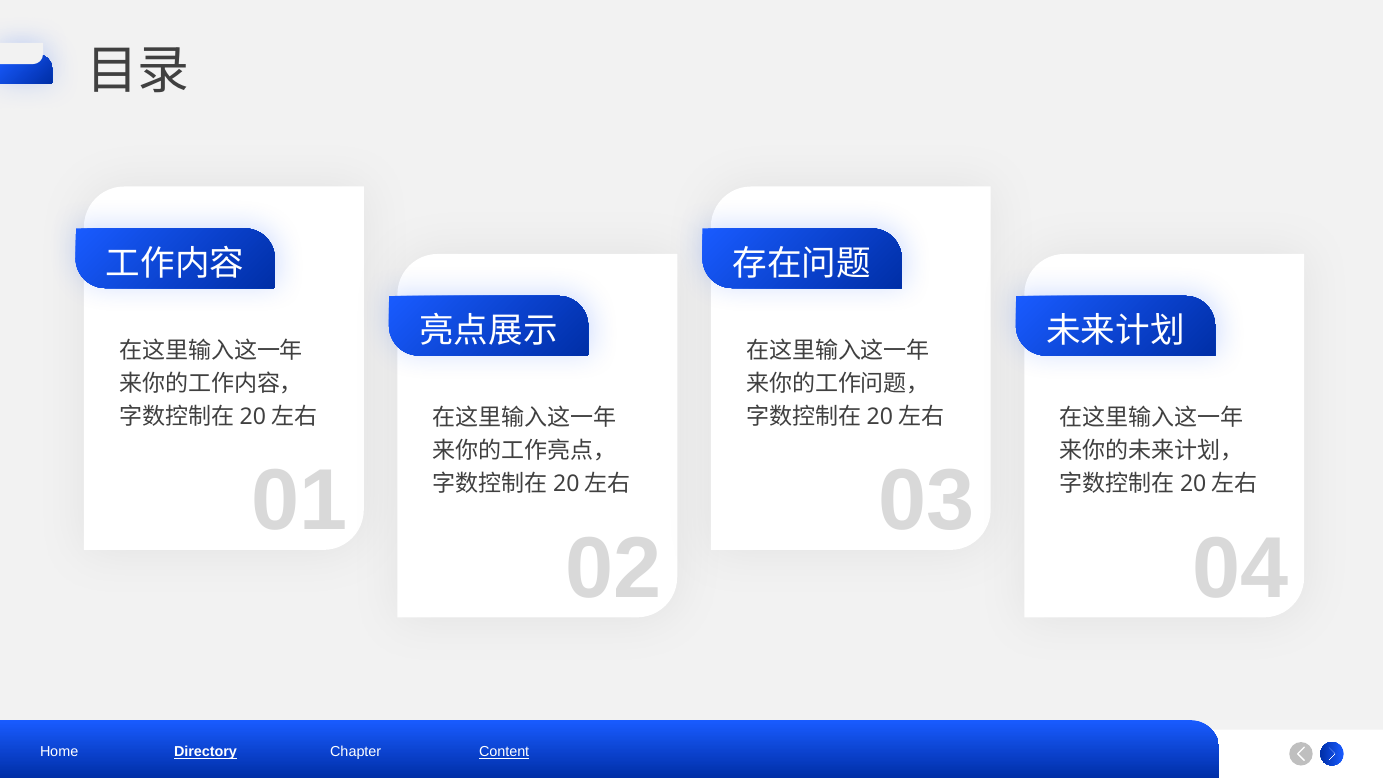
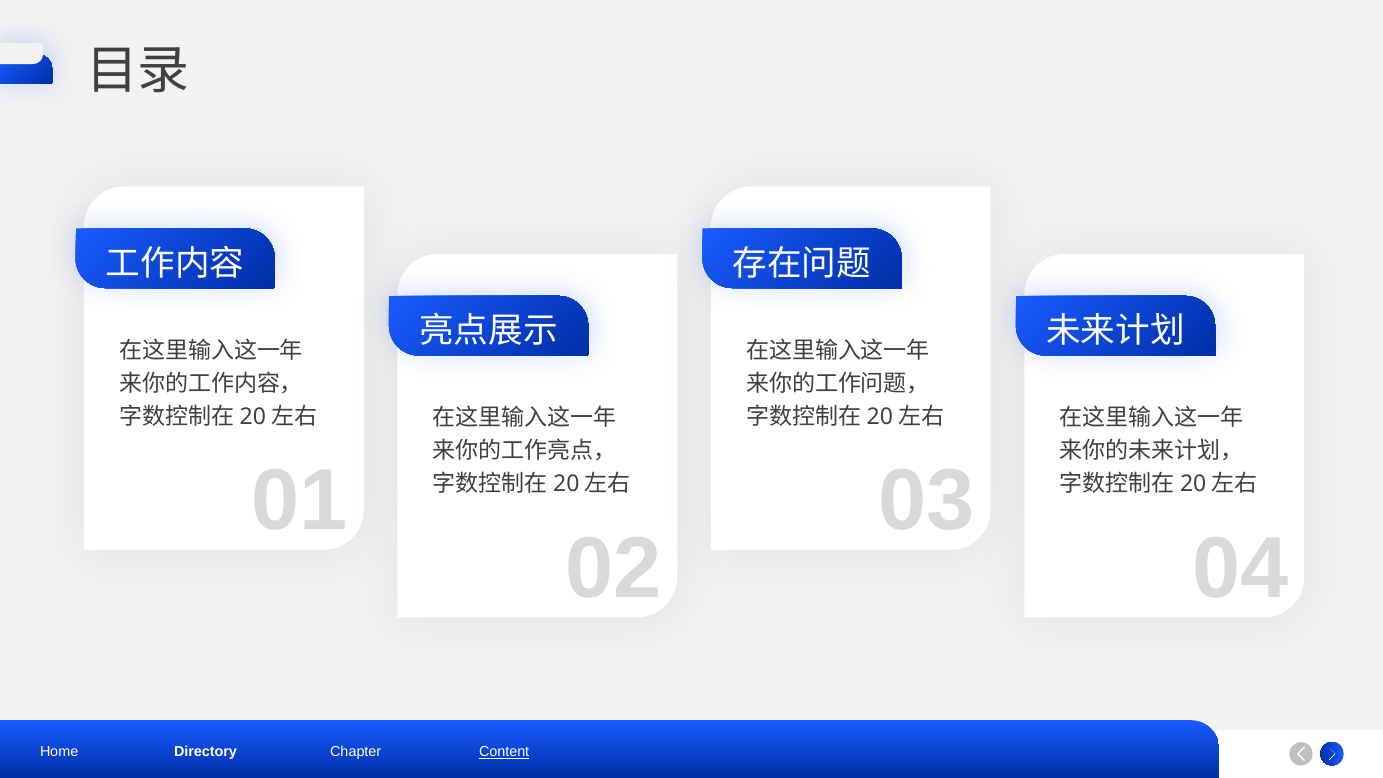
Directory underline: present -> none
